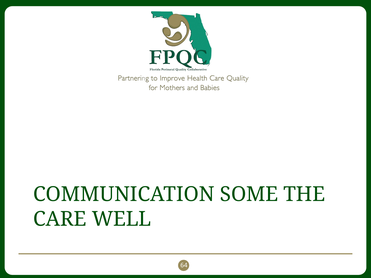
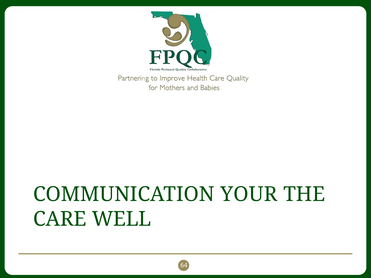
SOME: SOME -> YOUR
